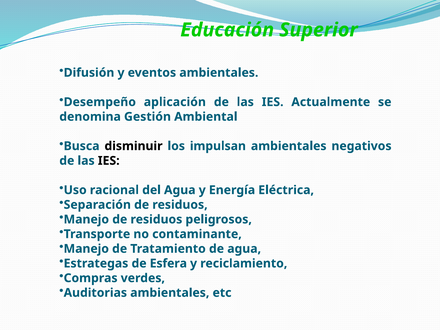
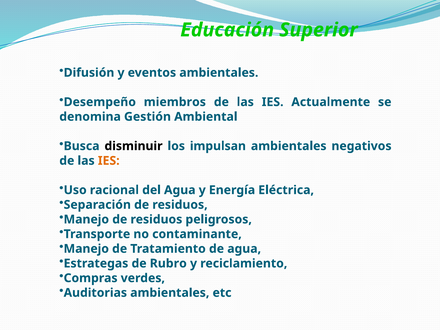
aplicación: aplicación -> miembros
IES at (109, 161) colour: black -> orange
Esfera: Esfera -> Rubro
